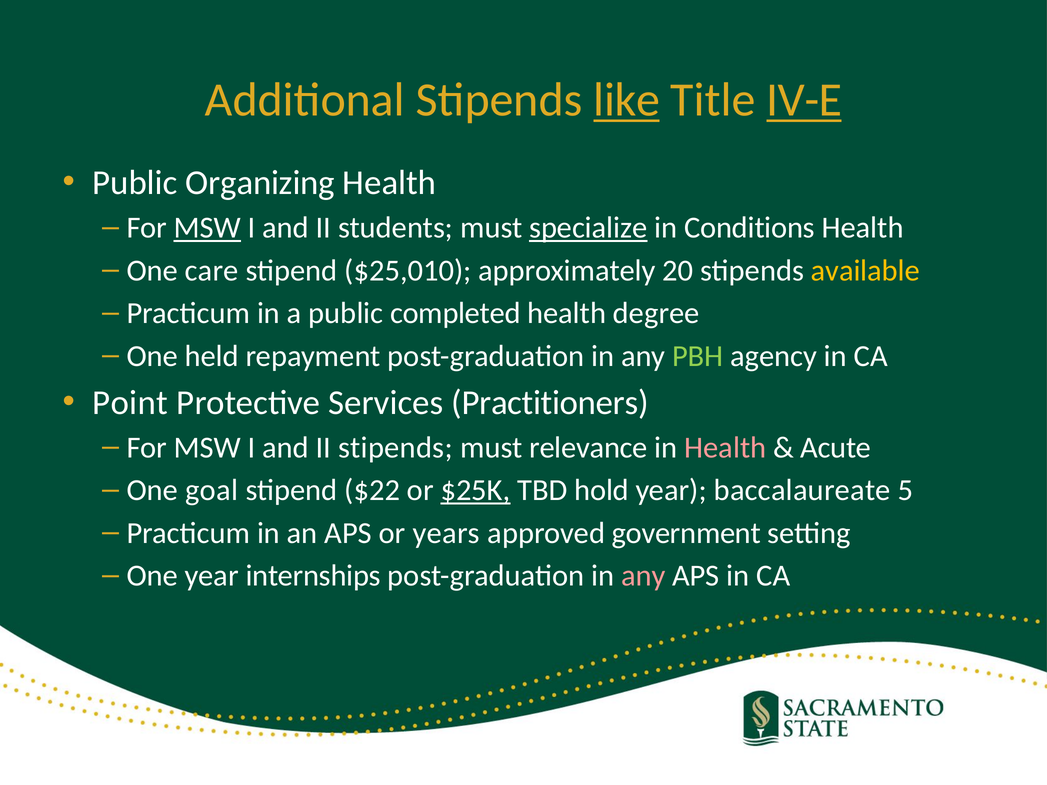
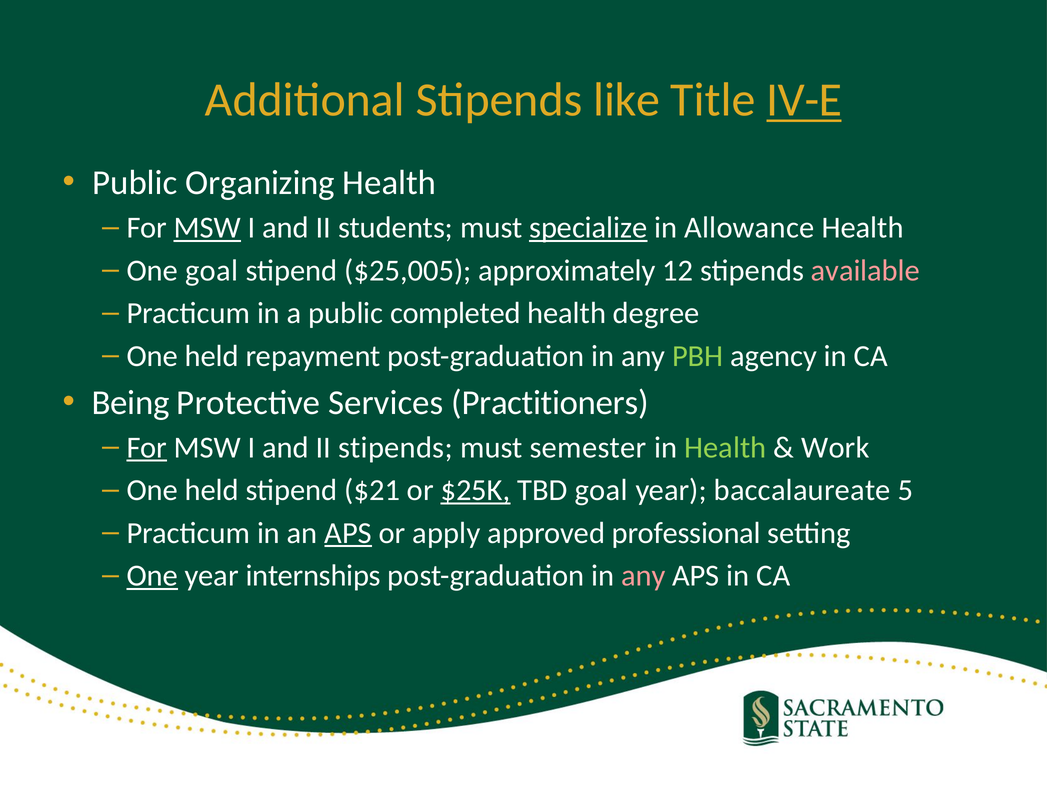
like underline: present -> none
Conditions: Conditions -> Allowance
One care: care -> goal
$25,010: $25,010 -> $25,005
20: 20 -> 12
available colour: yellow -> pink
Point: Point -> Being
For at (147, 448) underline: none -> present
relevance: relevance -> semester
Health at (725, 448) colour: pink -> light green
Acute: Acute -> Work
goal at (212, 490): goal -> held
$22: $22 -> $21
TBD hold: hold -> goal
APS at (348, 533) underline: none -> present
years: years -> apply
government: government -> professional
One at (152, 576) underline: none -> present
